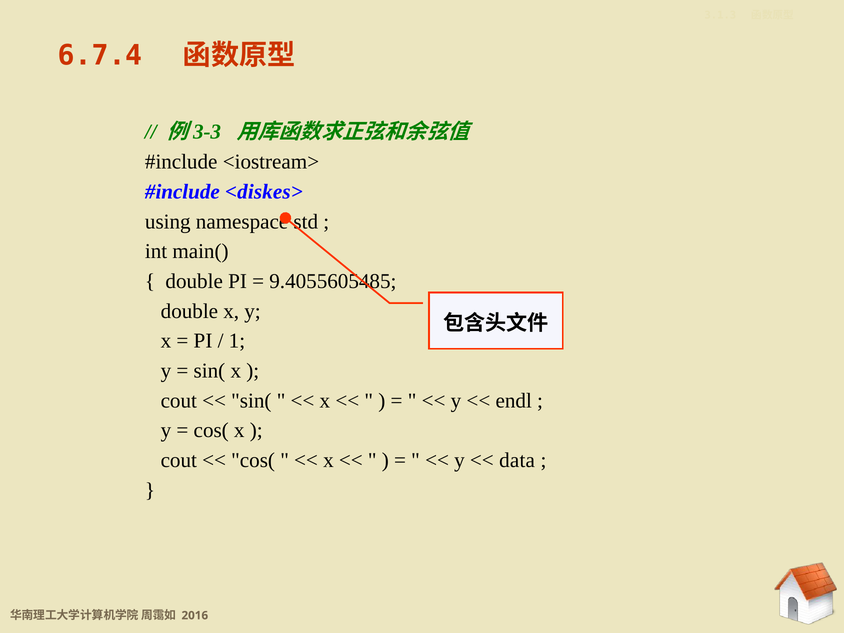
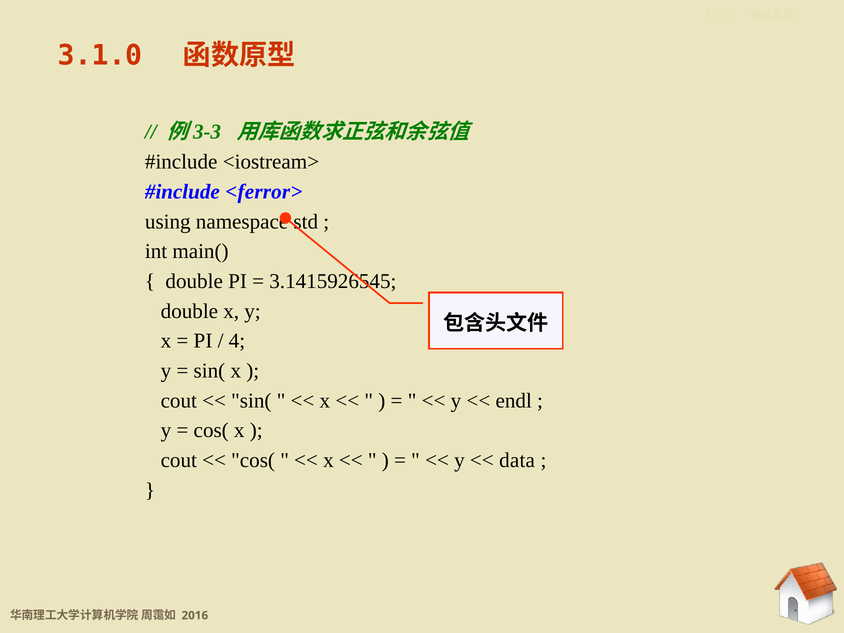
6.7.4: 6.7.4 -> 3.1.0
<diskes>: <diskes> -> <ferror>
9.4055605485: 9.4055605485 -> 3.1415926545
1: 1 -> 4
